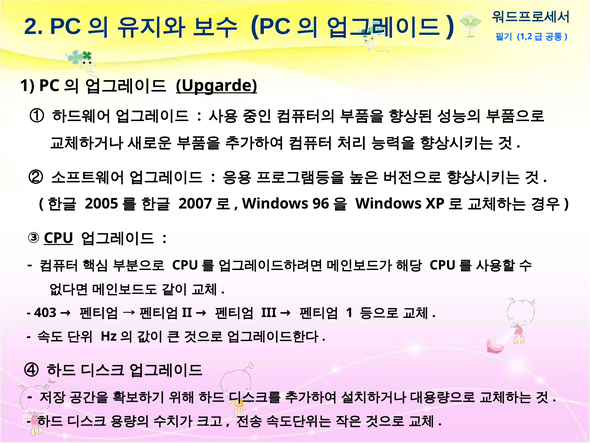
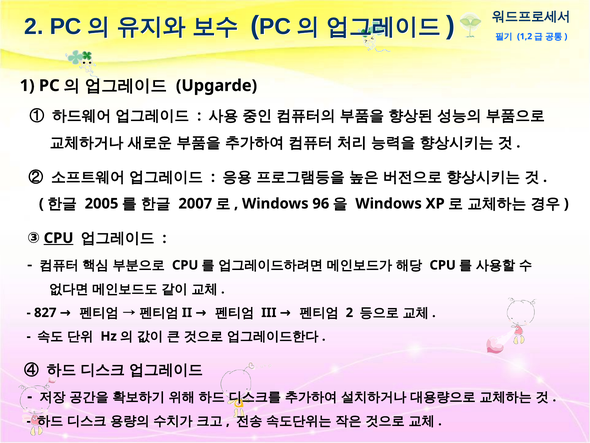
Upgarde underline: present -> none
403: 403 -> 827
1 at (349, 312): 1 -> 2
